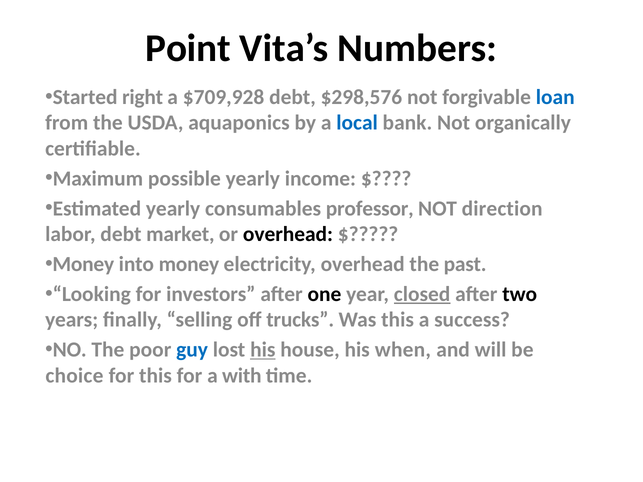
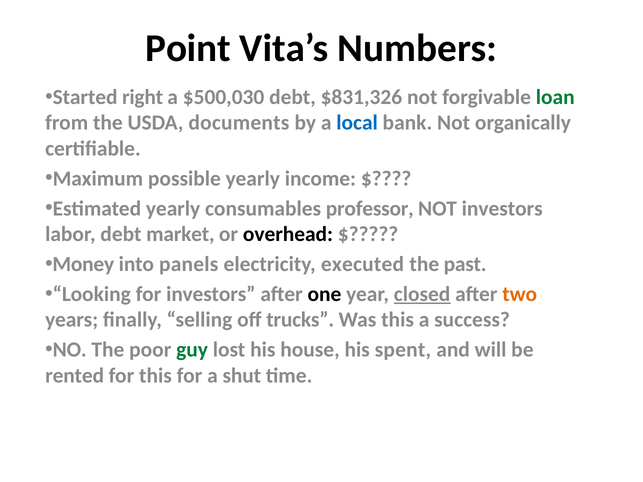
$709,928: $709,928 -> $500,030
$298,576: $298,576 -> $831,326
loan colour: blue -> green
aquaponics: aquaponics -> documents
NOT direction: direction -> investors
into money: money -> panels
electricity overhead: overhead -> executed
two colour: black -> orange
guy colour: blue -> green
his at (263, 350) underline: present -> none
when: when -> spent
choice: choice -> rented
with: with -> shut
